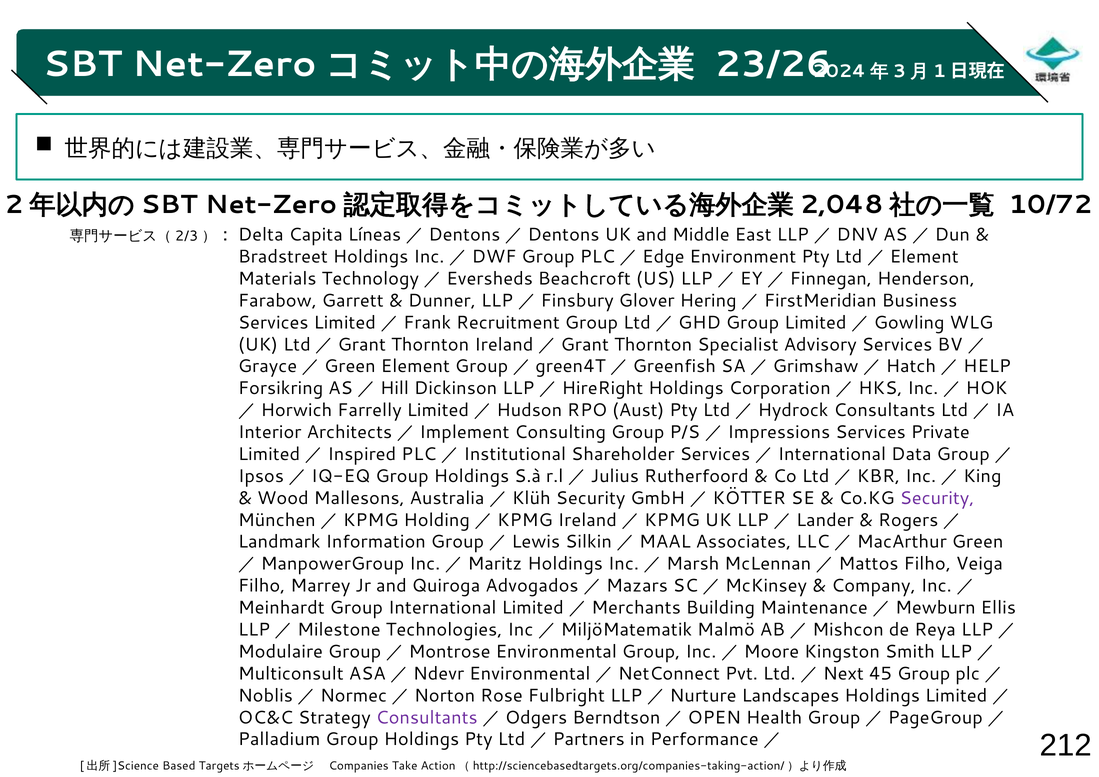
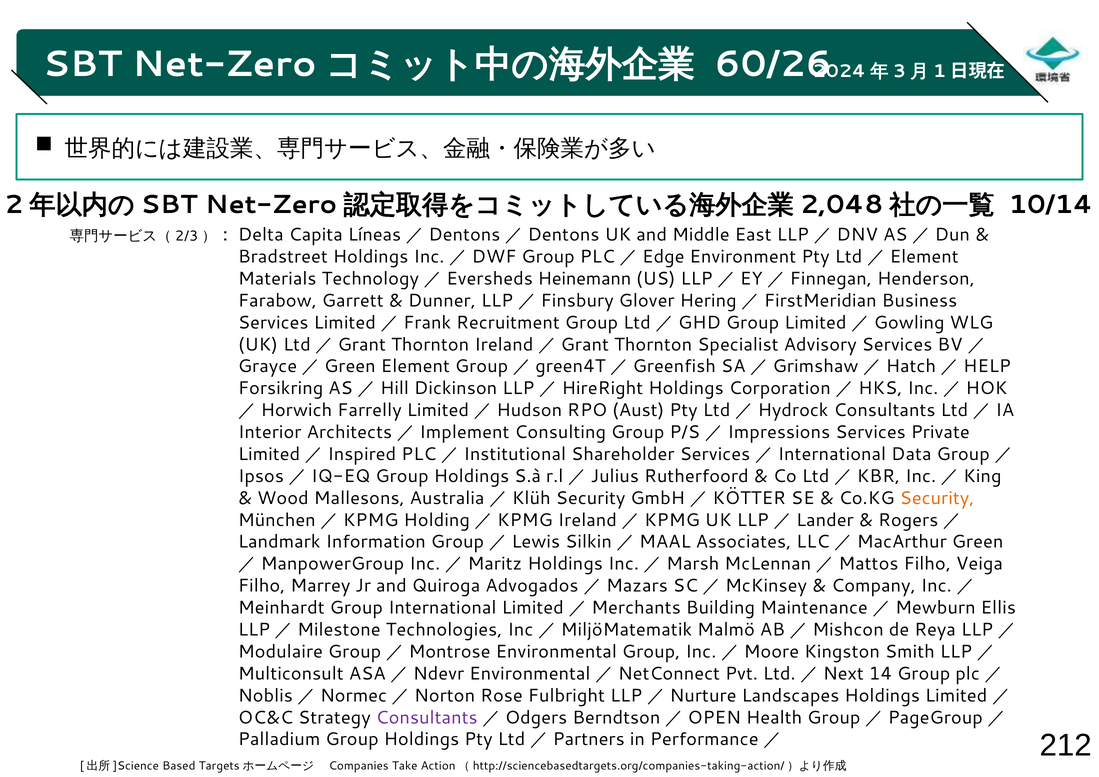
23/26: 23/26 -> 60/26
10/72: 10/72 -> 10/14
Beachcroft: Beachcroft -> Heinemann
Security at (937, 498) colour: purple -> orange
45: 45 -> 14
